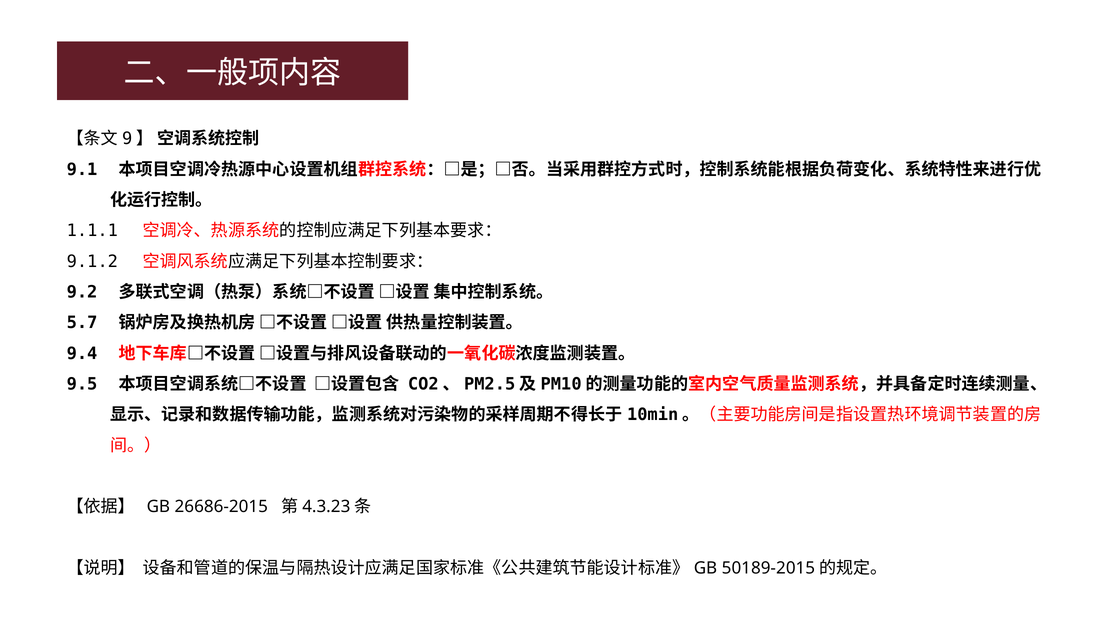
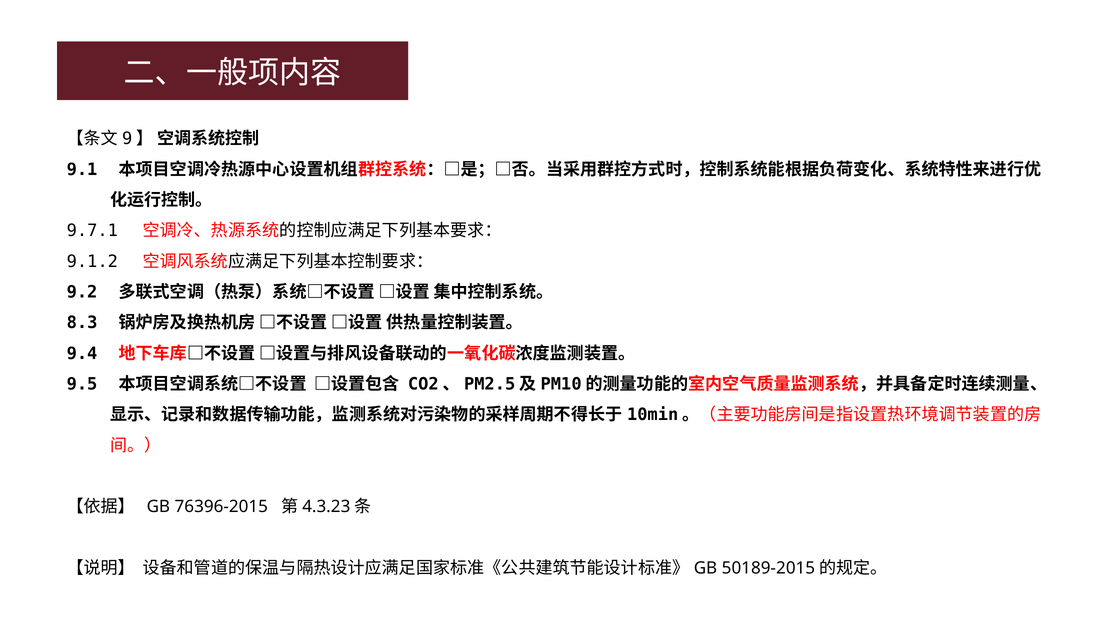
1.1.1: 1.1.1 -> 9.7.1
5.7: 5.7 -> 8.3
26686-2015: 26686-2015 -> 76396-2015
